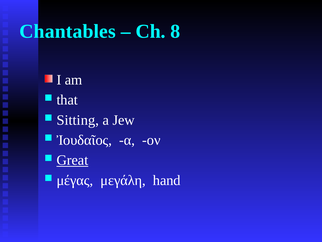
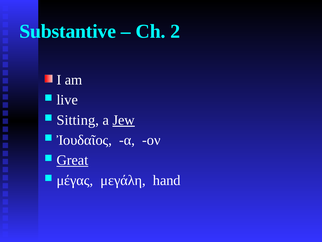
Chantables: Chantables -> Substantive
8: 8 -> 2
that: that -> live
Jew underline: none -> present
